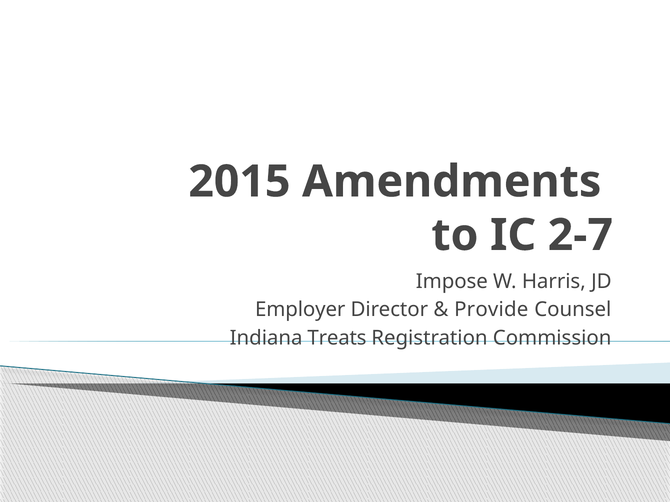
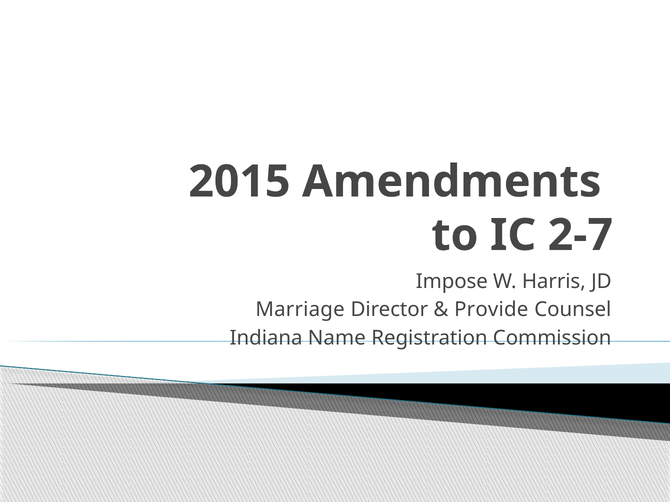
Employer: Employer -> Marriage
Treats: Treats -> Name
